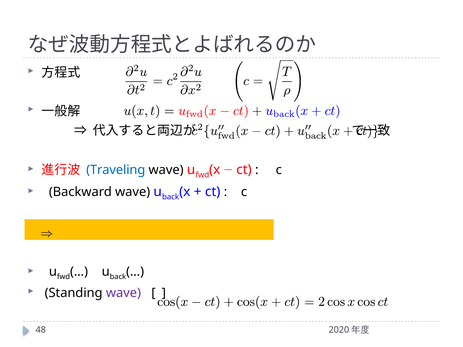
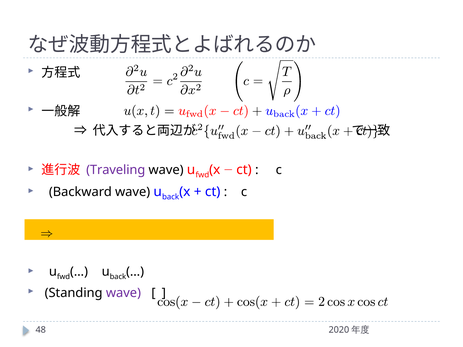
Traveling colour: blue -> purple
